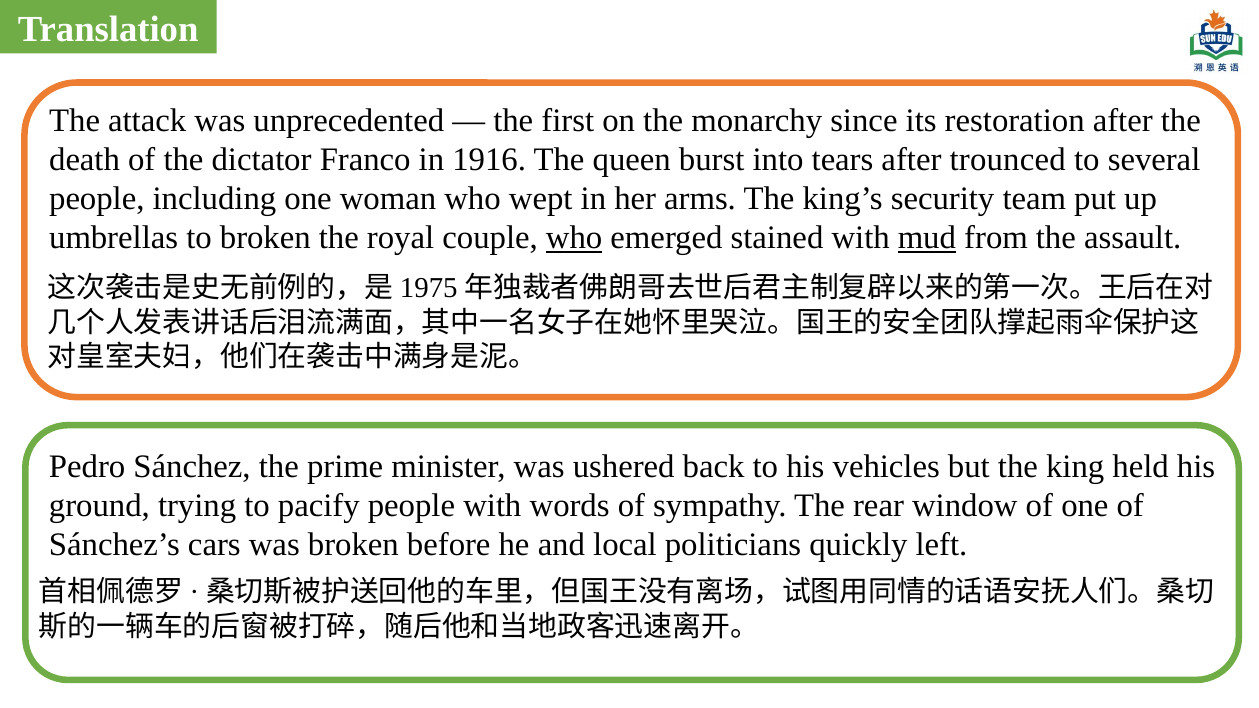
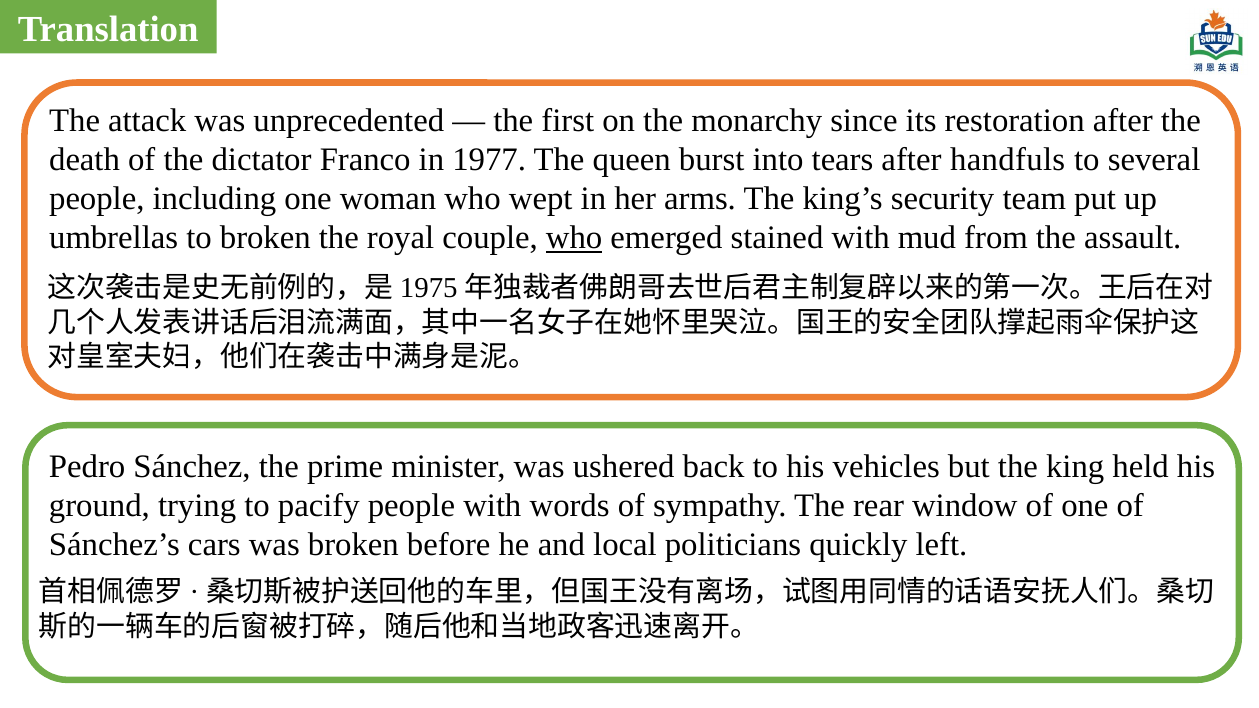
1916: 1916 -> 1977
trounced: trounced -> handfuls
mud underline: present -> none
